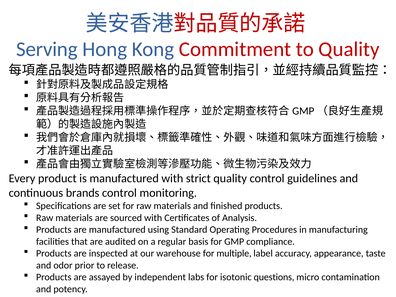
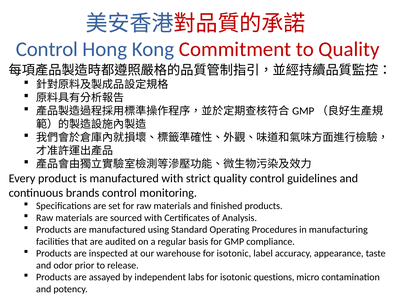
Serving at (47, 49): Serving -> Control
warehouse for multiple: multiple -> isotonic
